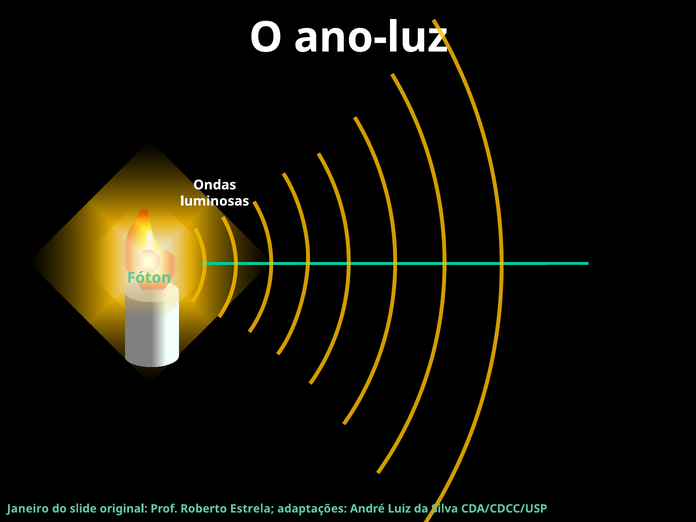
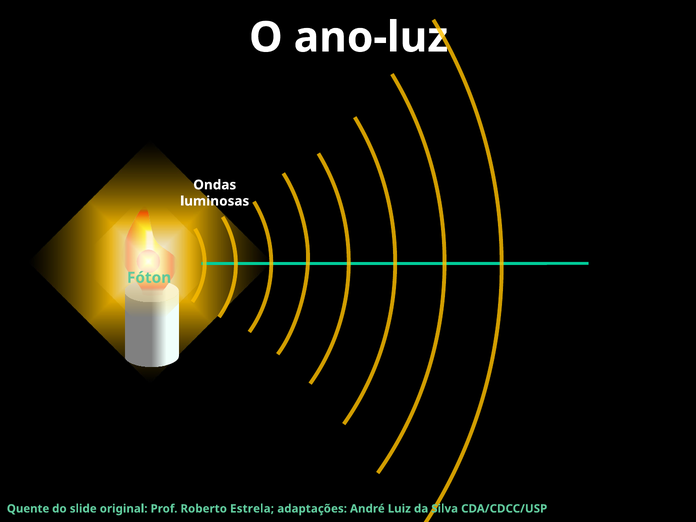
Janeiro: Janeiro -> Quente
